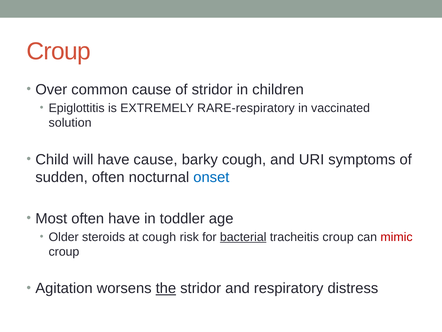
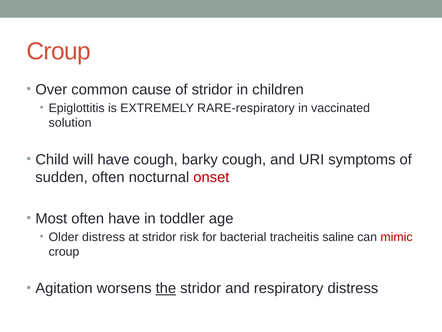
have cause: cause -> cough
onset colour: blue -> red
Older steroids: steroids -> distress
at cough: cough -> stridor
bacterial underline: present -> none
tracheitis croup: croup -> saline
